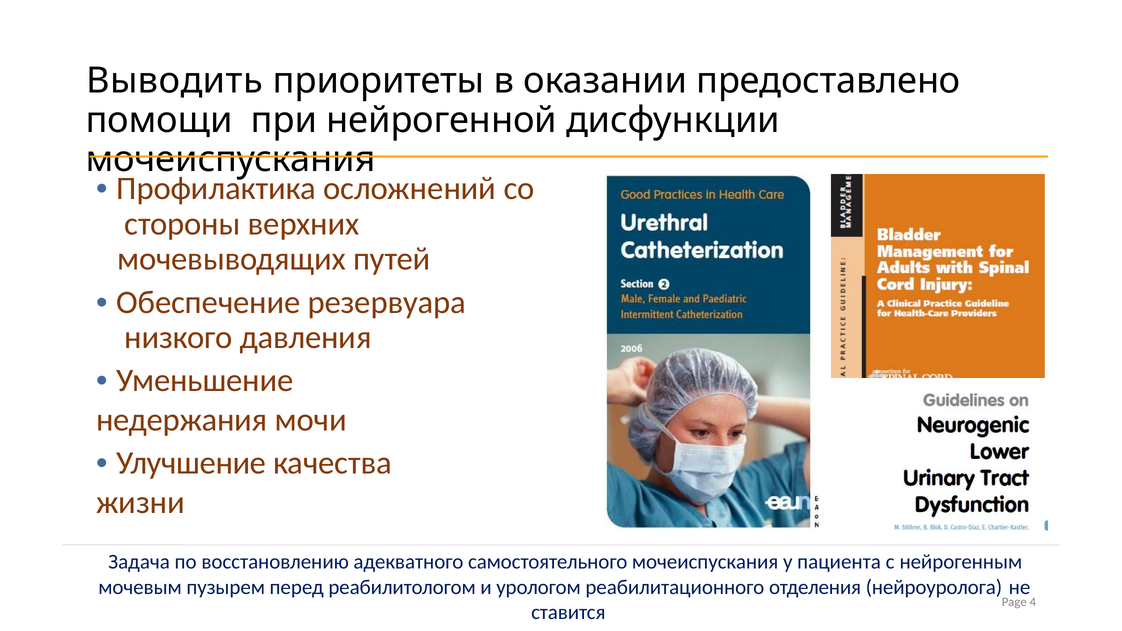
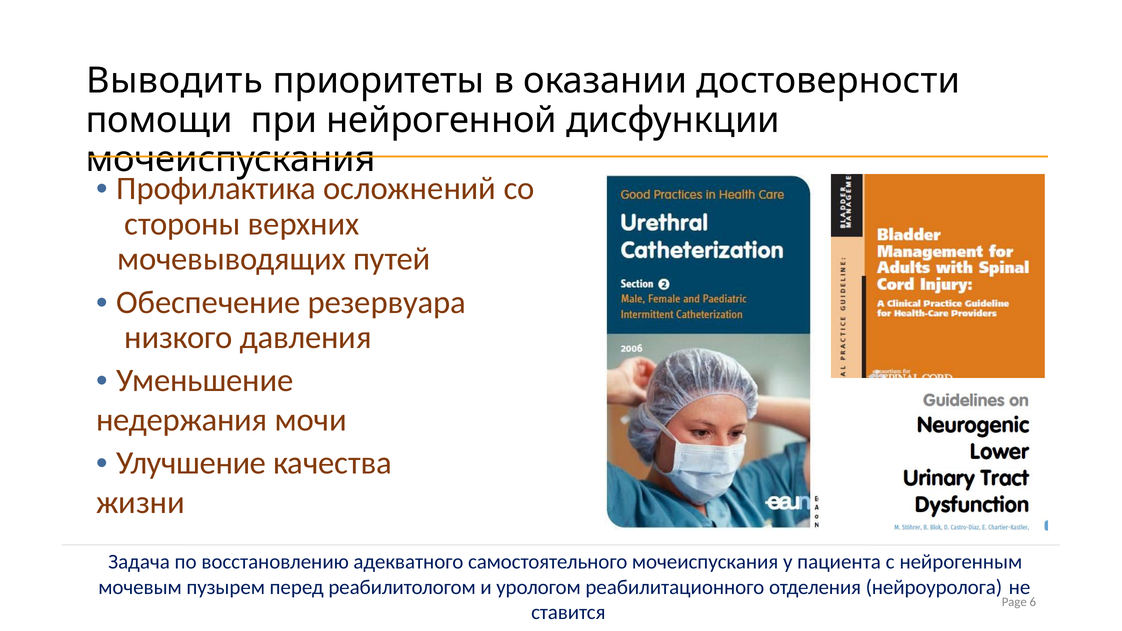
предоставлено: предоставлено -> достоверности
4: 4 -> 6
